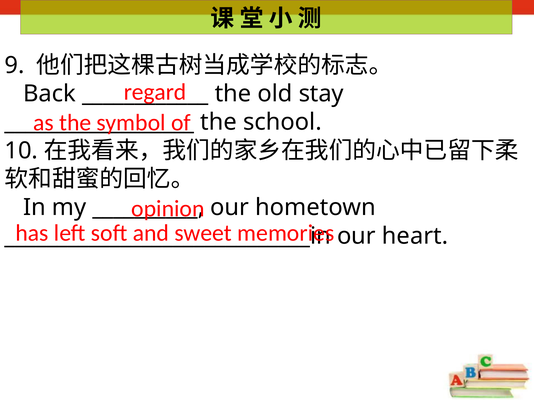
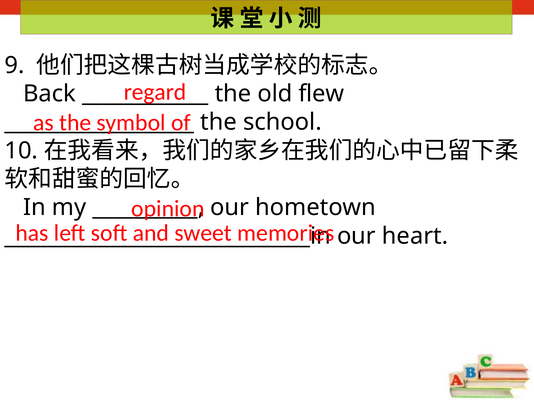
stay: stay -> flew
